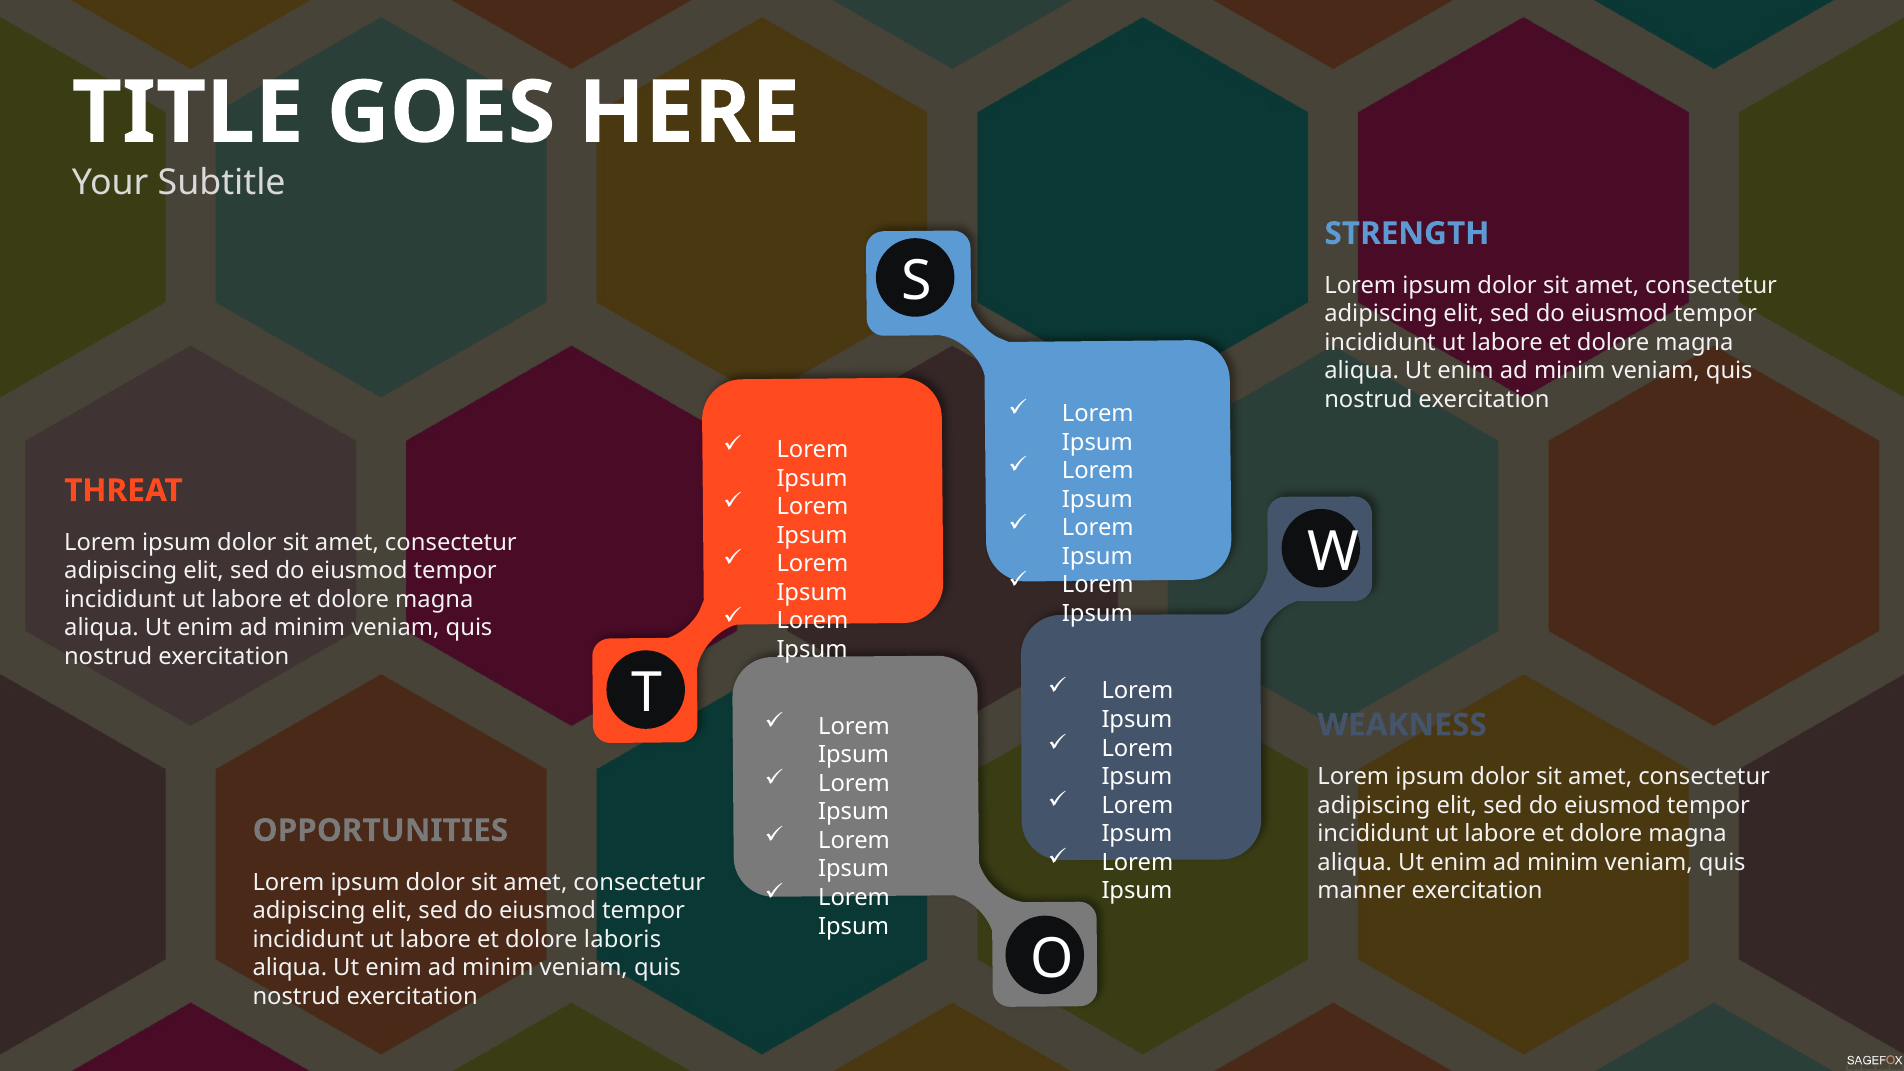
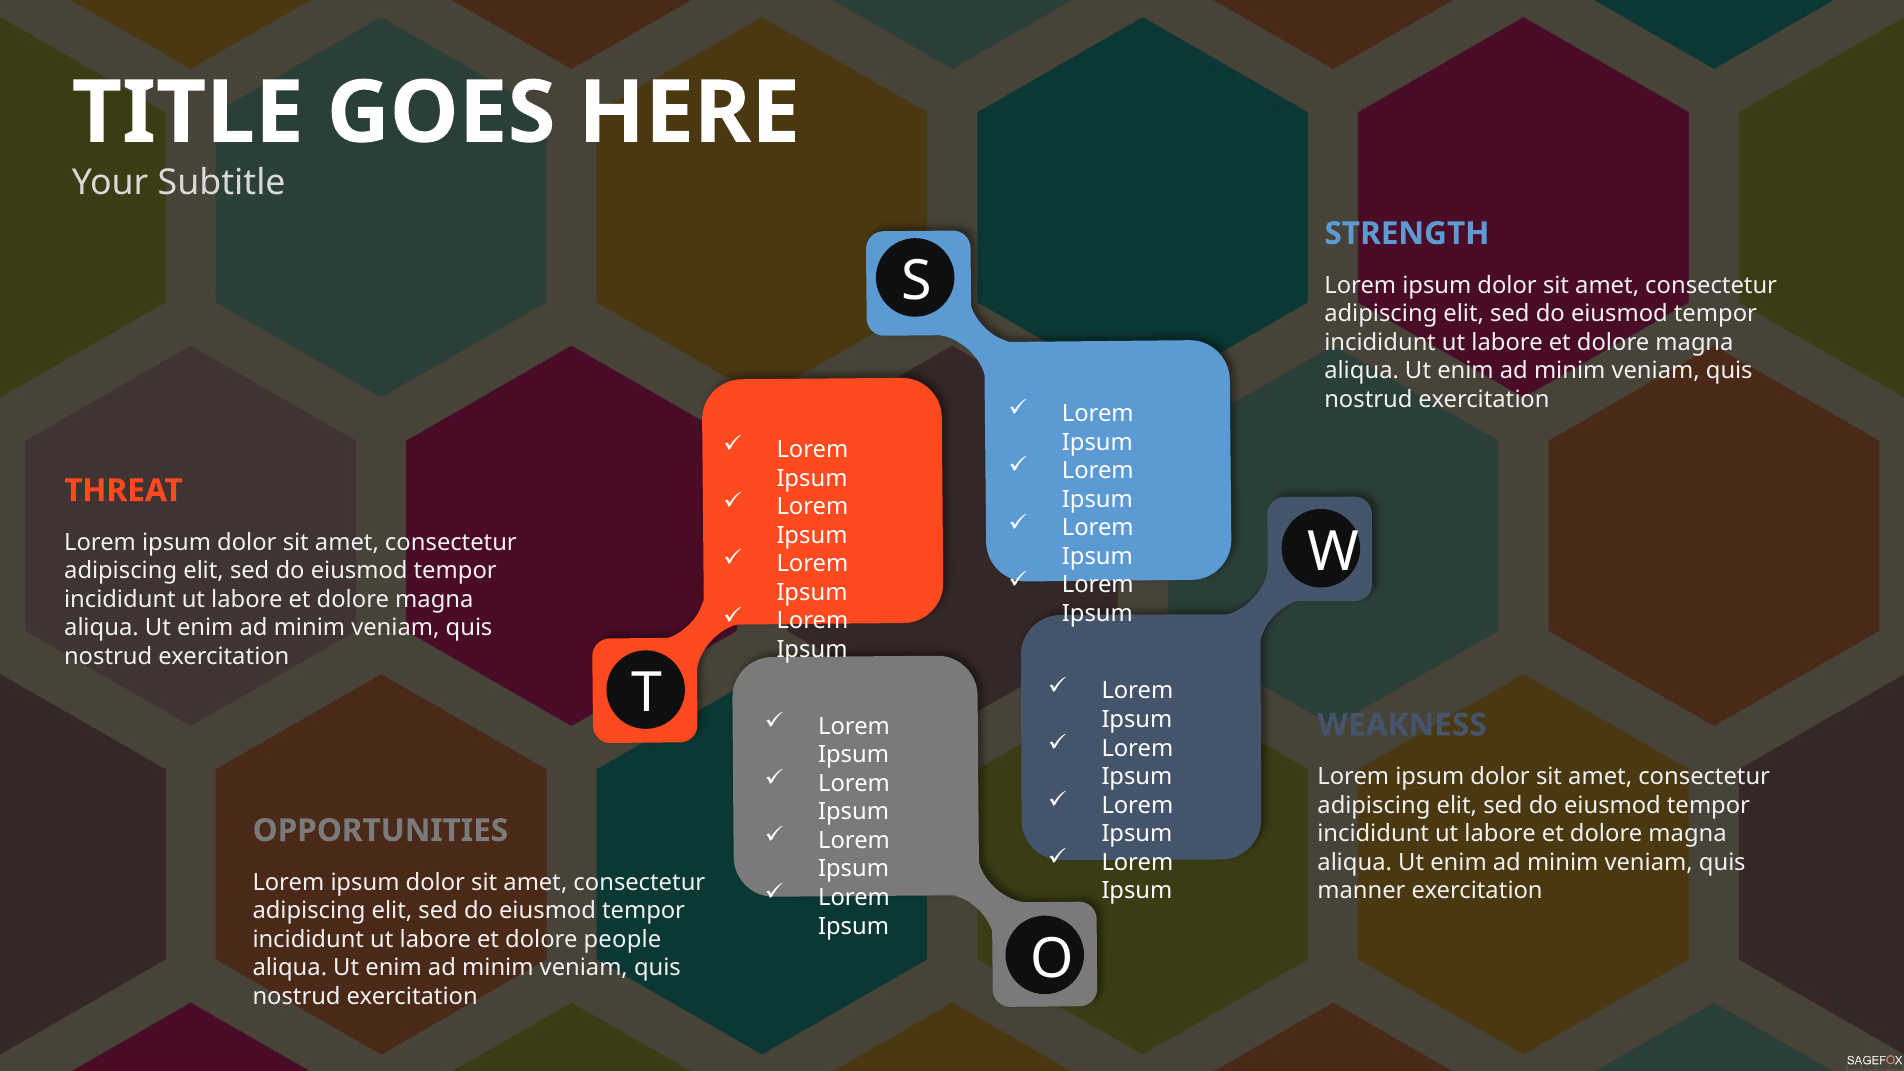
laboris: laboris -> people
